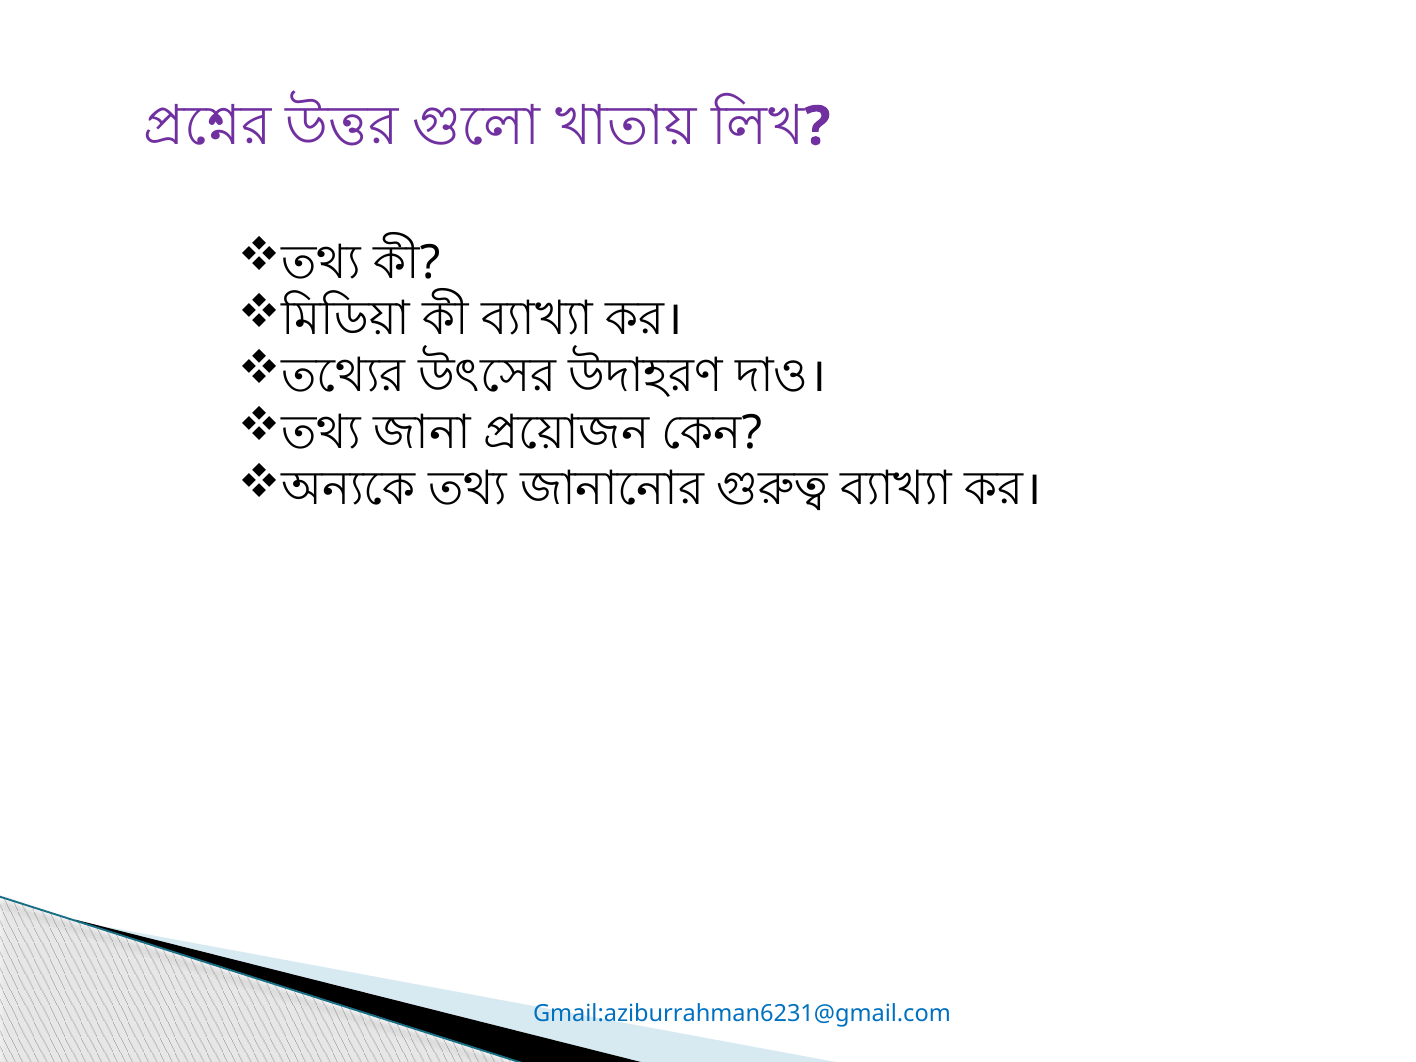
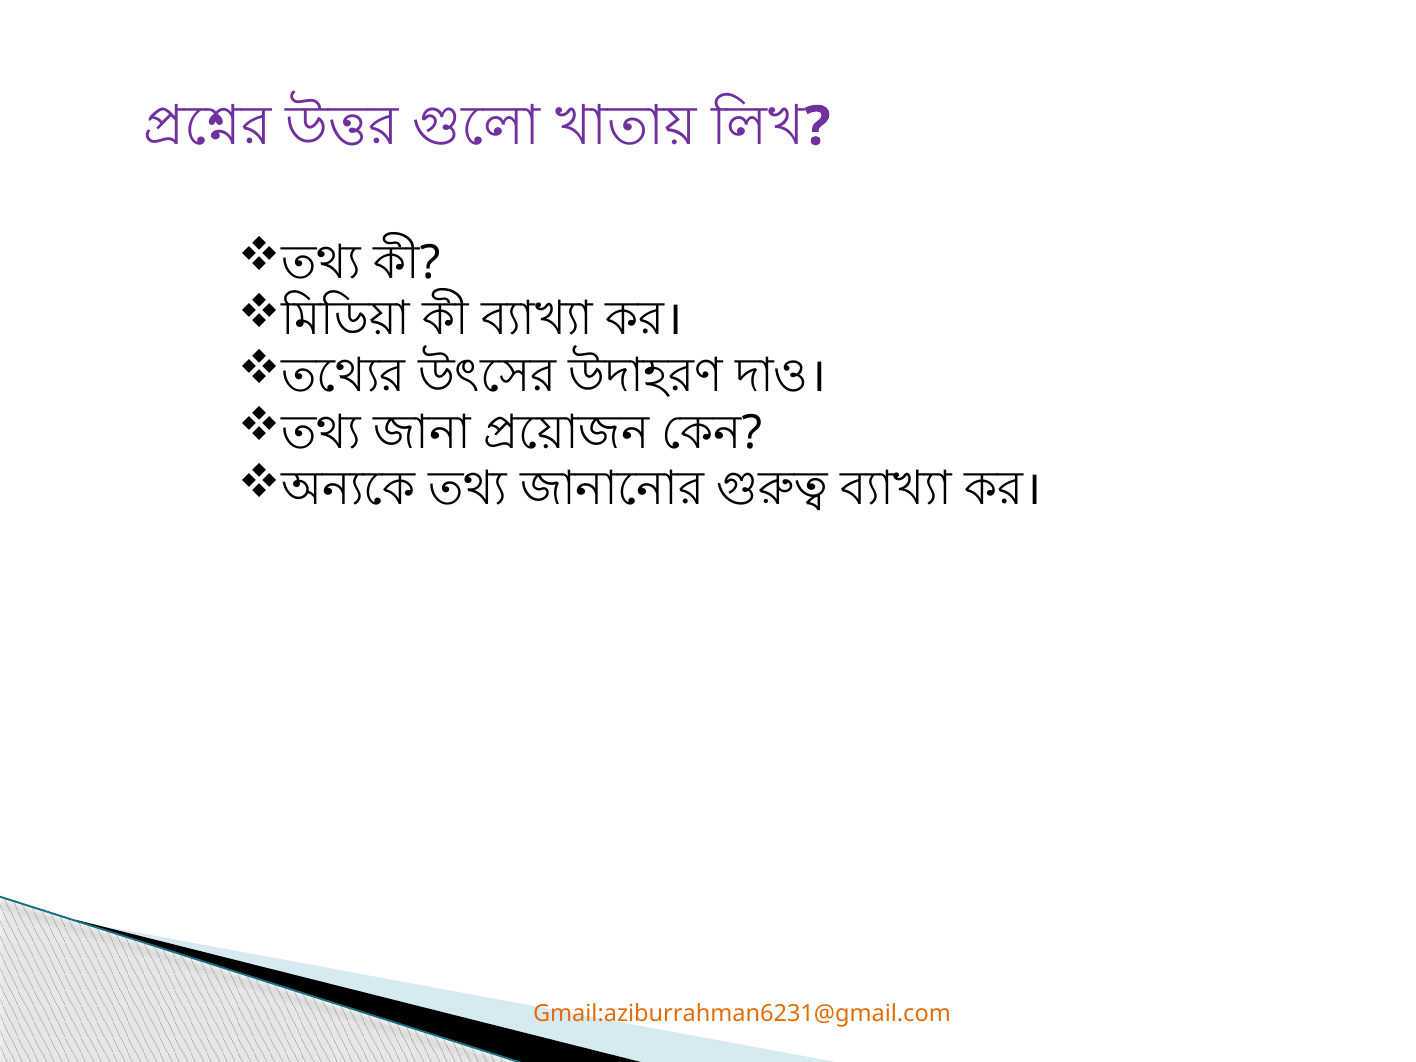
Gmail:aziburrahman6231@gmail.com colour: blue -> orange
